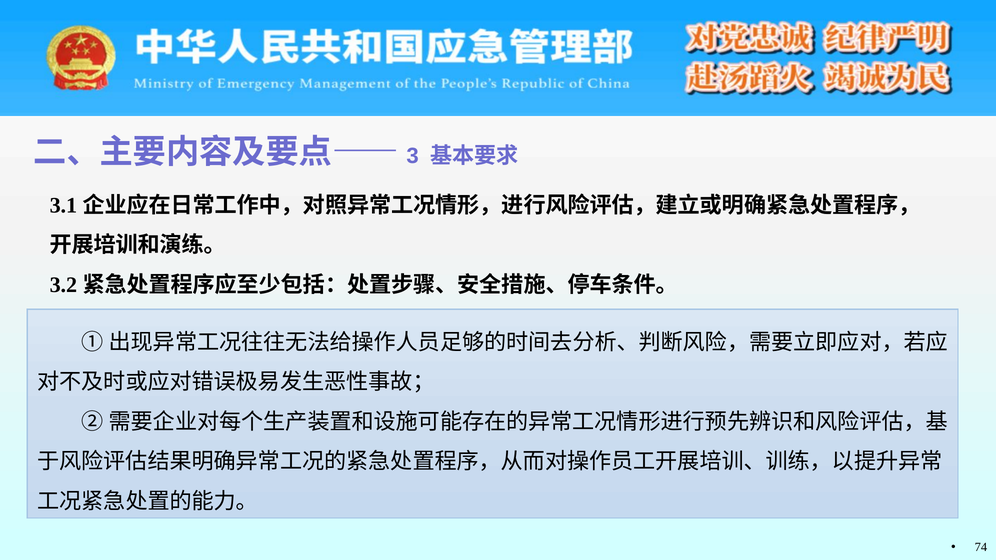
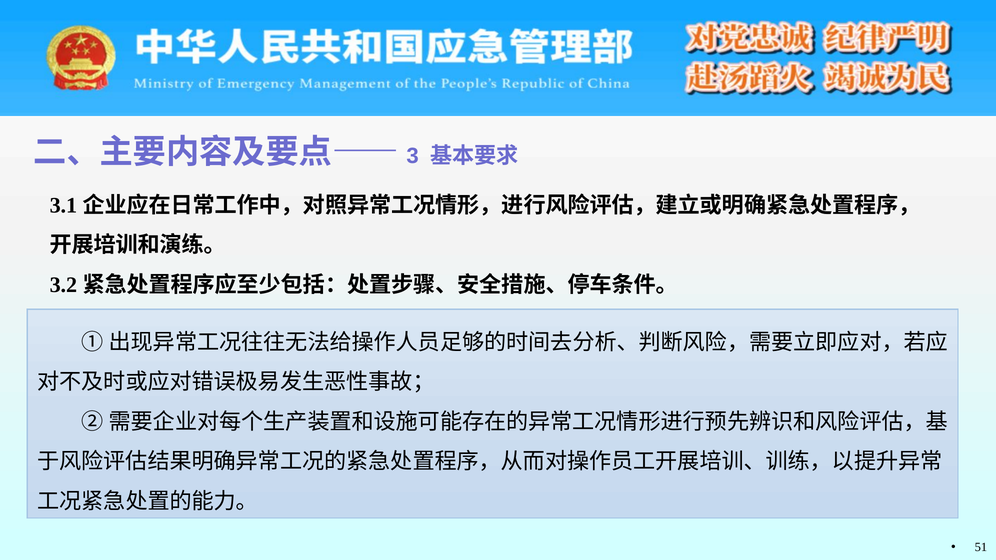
74: 74 -> 51
